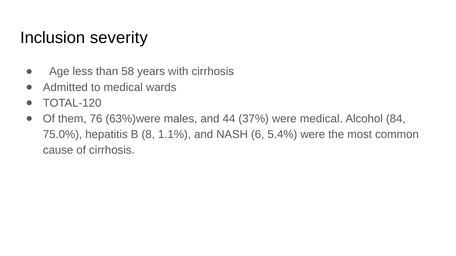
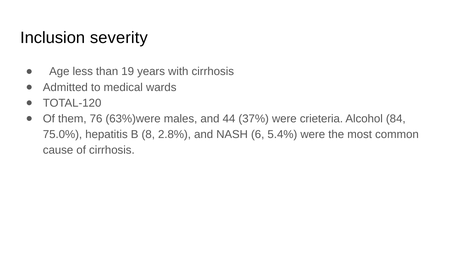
58: 58 -> 19
were medical: medical -> crieteria
1.1%: 1.1% -> 2.8%
